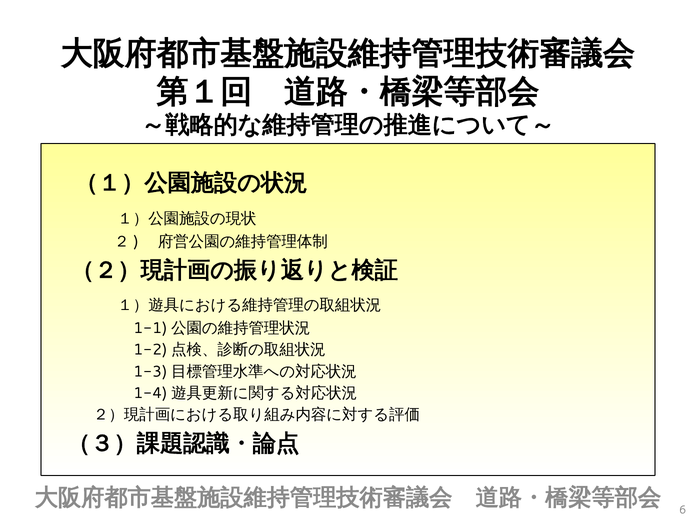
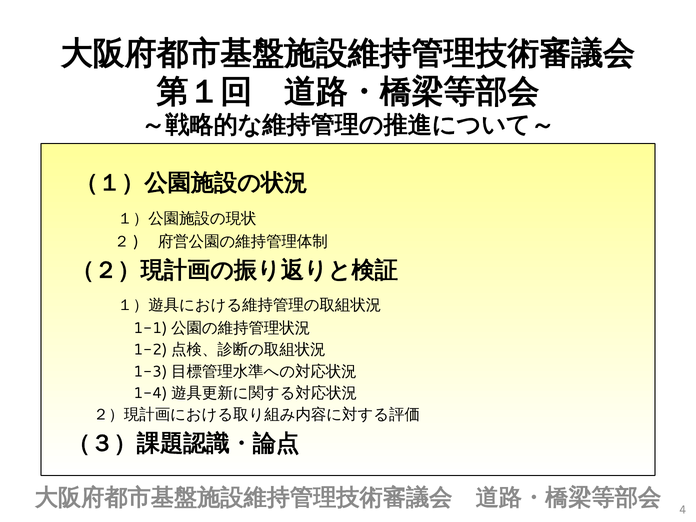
6: 6 -> 4
